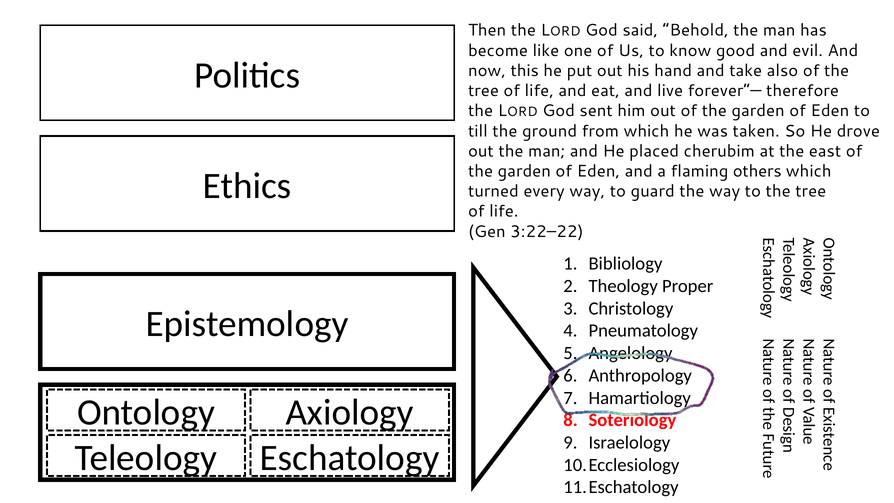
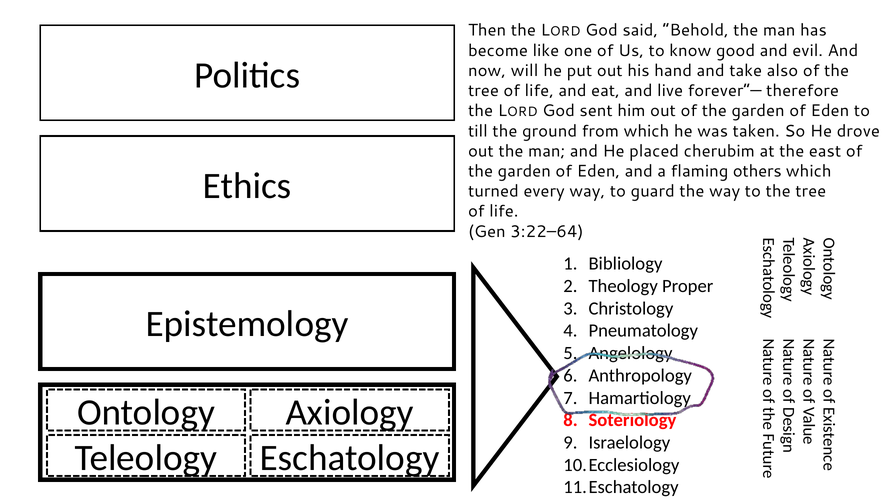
this: this -> will
3:22–22: 3:22–22 -> 3:22–64
